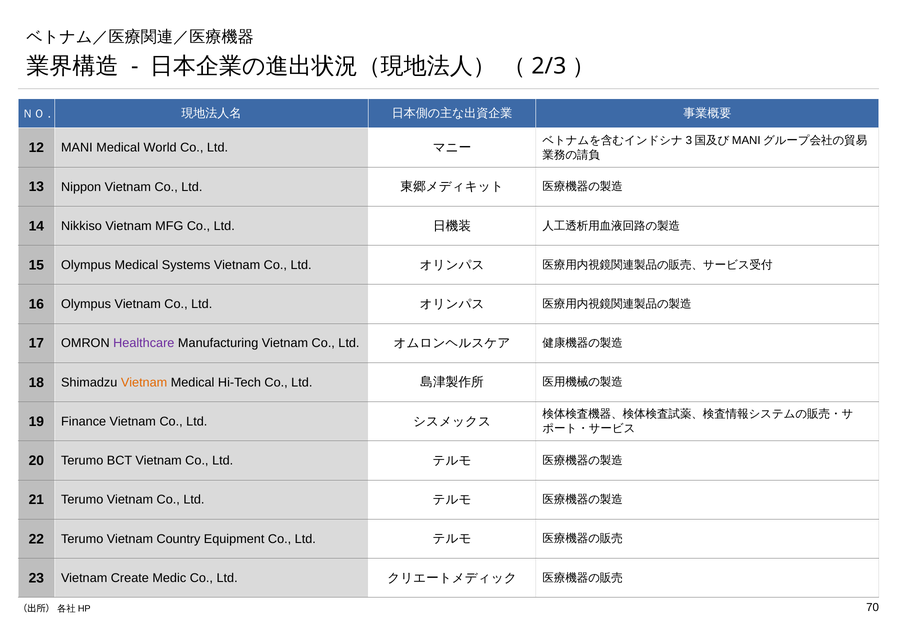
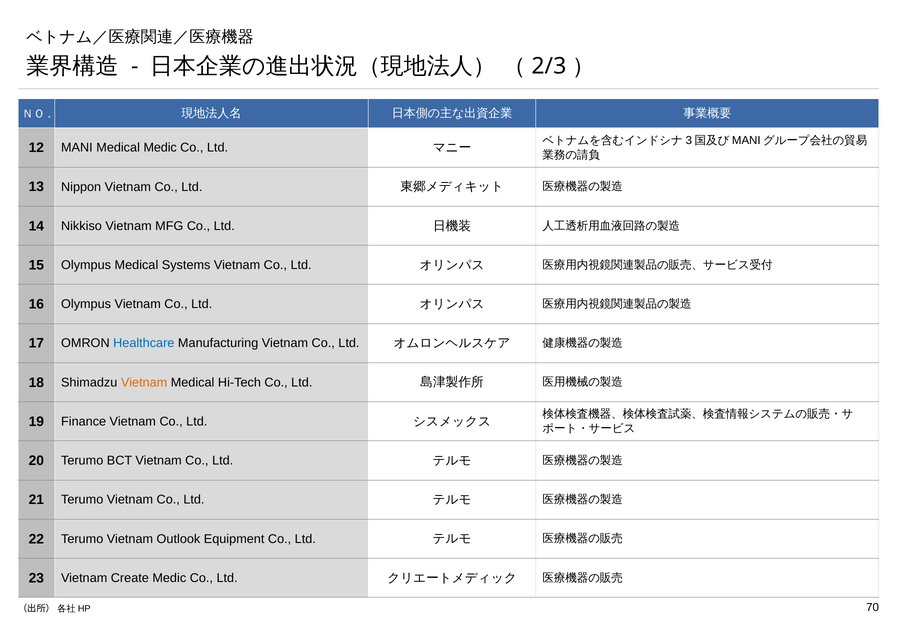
Medical World: World -> Medic
Healthcare colour: purple -> blue
Country: Country -> Outlook
